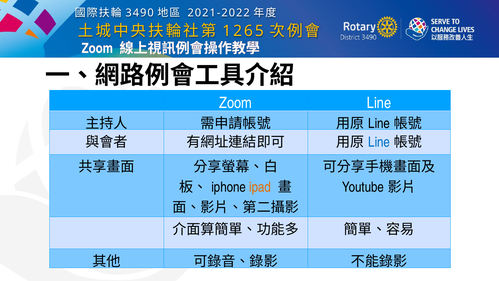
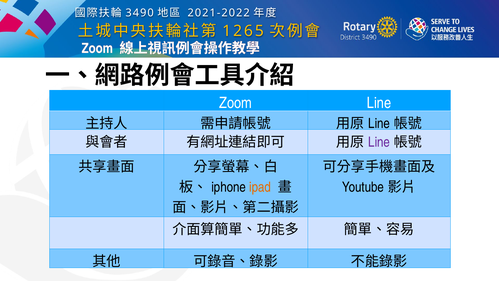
Line at (379, 142) colour: blue -> purple
